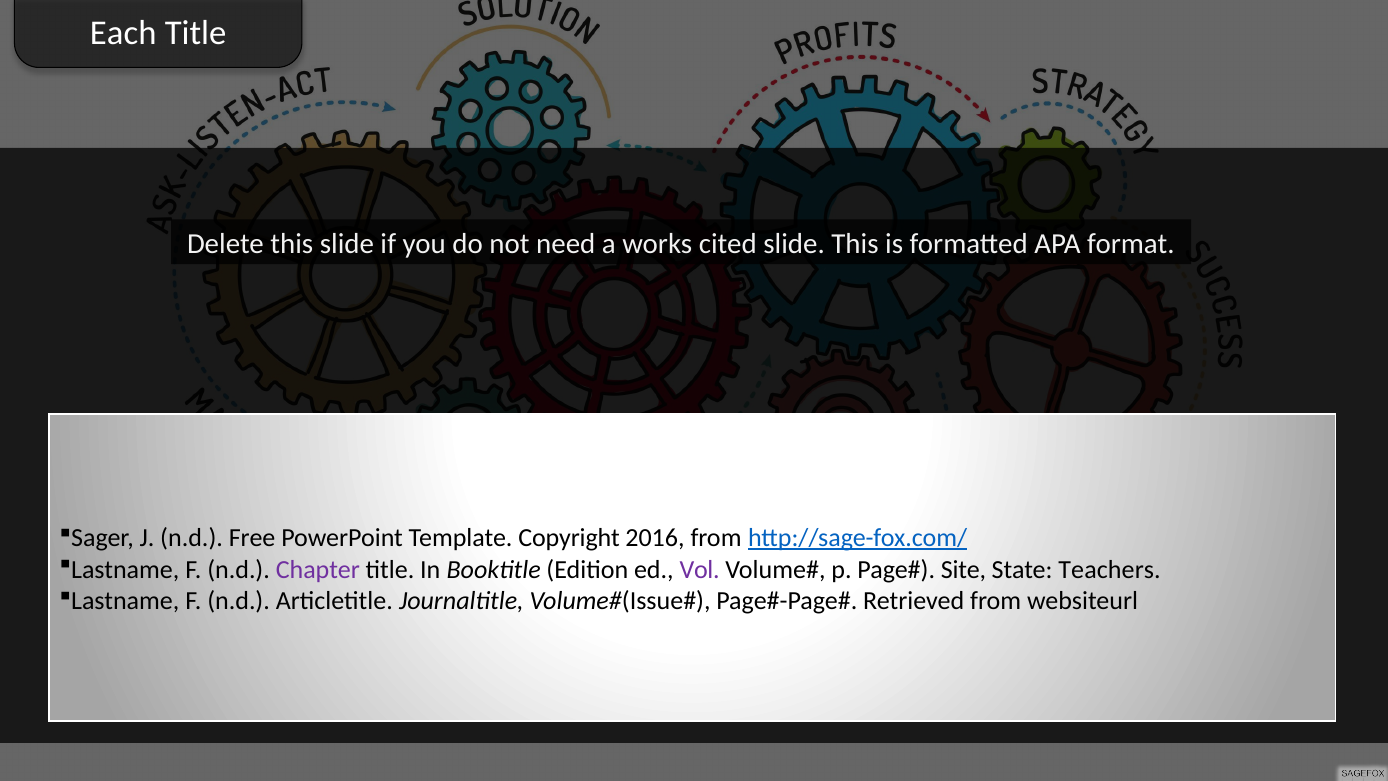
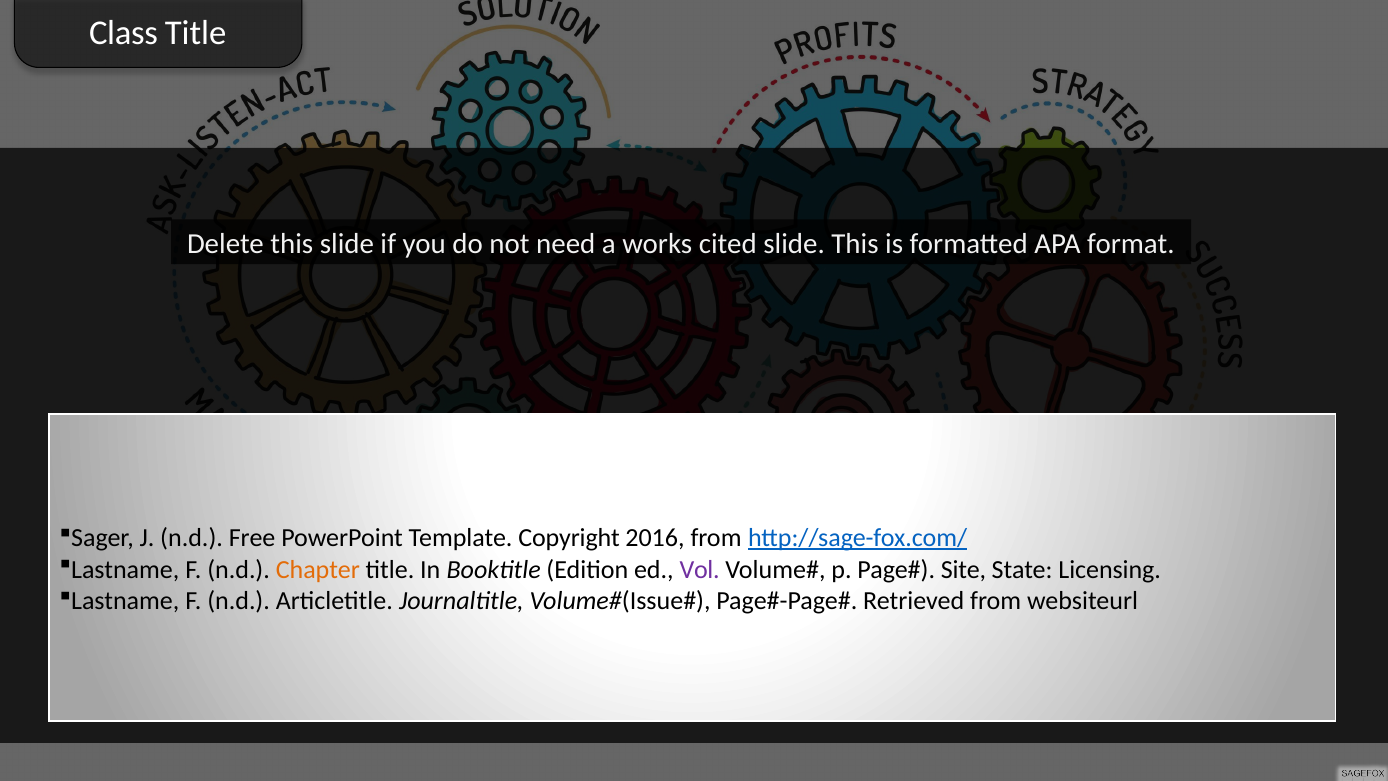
Each: Each -> Class
Chapter colour: purple -> orange
Teachers: Teachers -> Licensing
